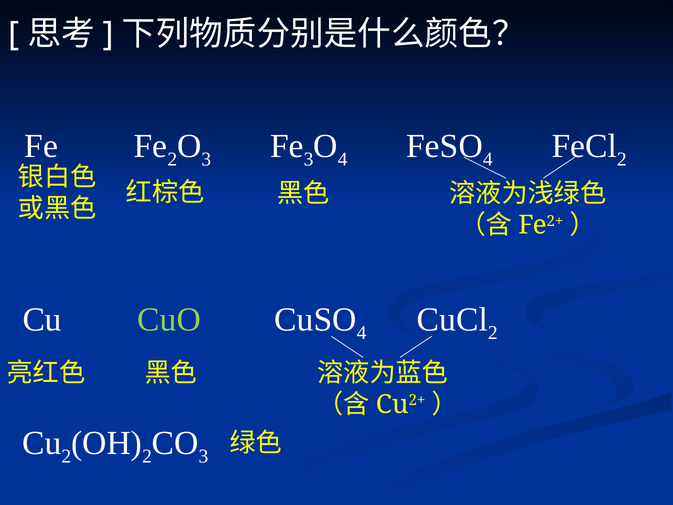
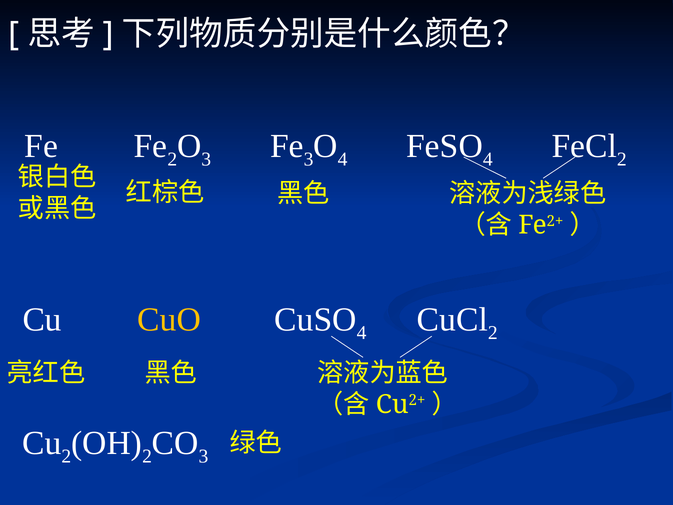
CuO colour: light green -> yellow
